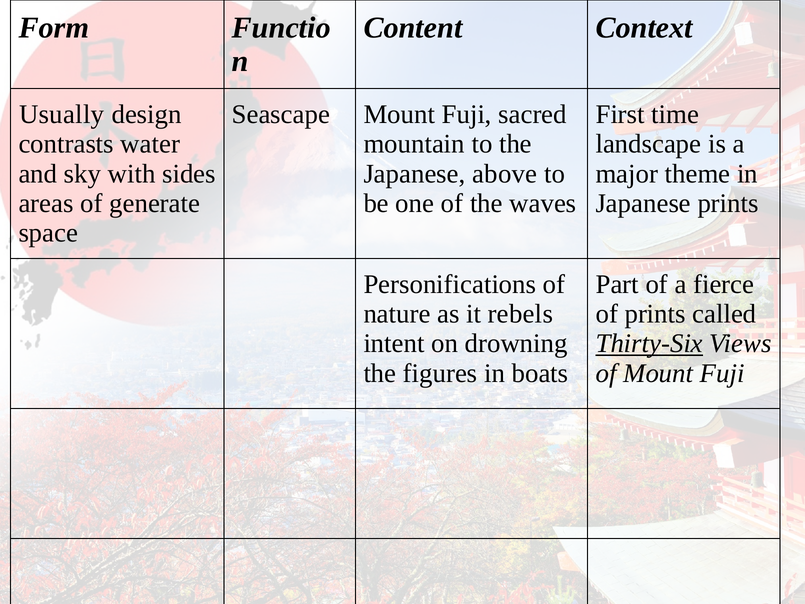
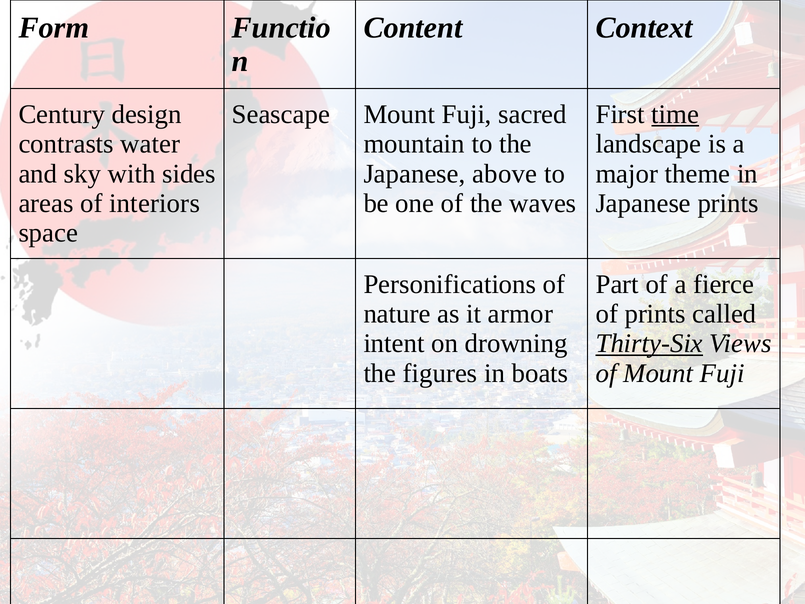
Usually: Usually -> Century
time underline: none -> present
generate: generate -> interiors
rebels: rebels -> armor
